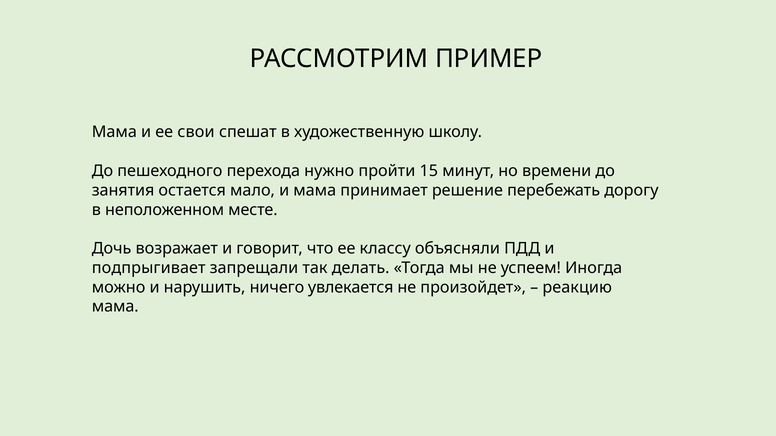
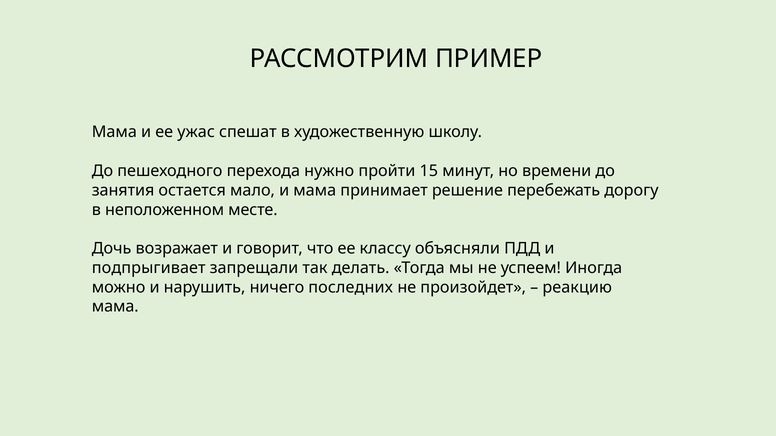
свои: свои -> ужас
увлекается: увлекается -> последних
